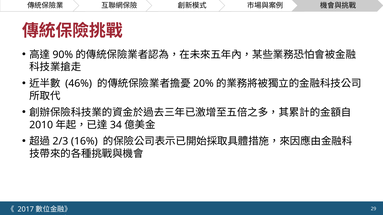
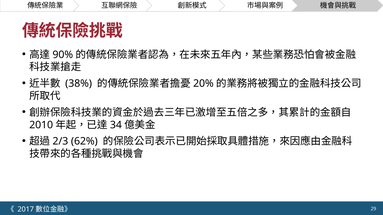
46%: 46% -> 38%
16%: 16% -> 62%
